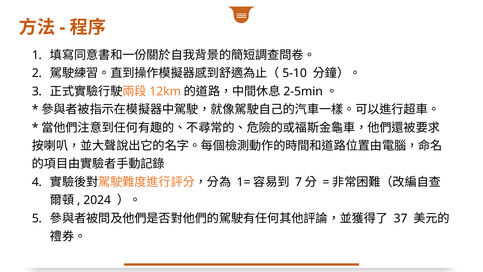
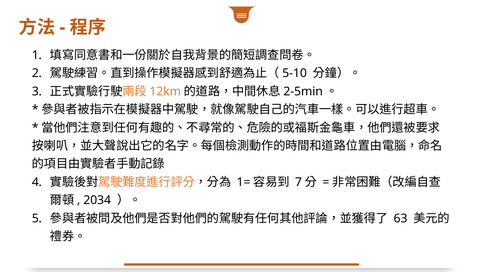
2024: 2024 -> 2034
37: 37 -> 63
